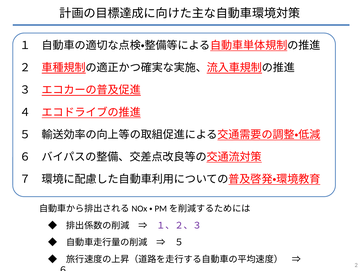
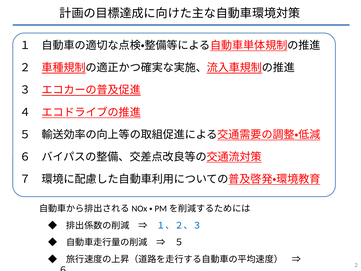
１、２、３ colour: purple -> blue
